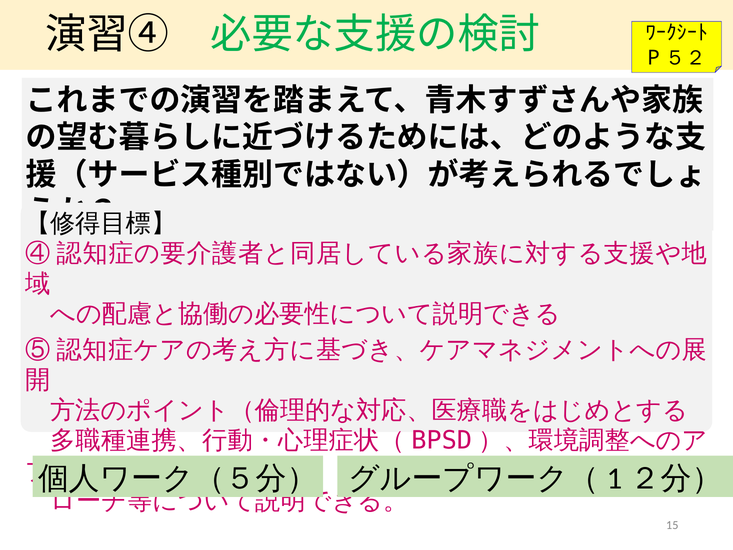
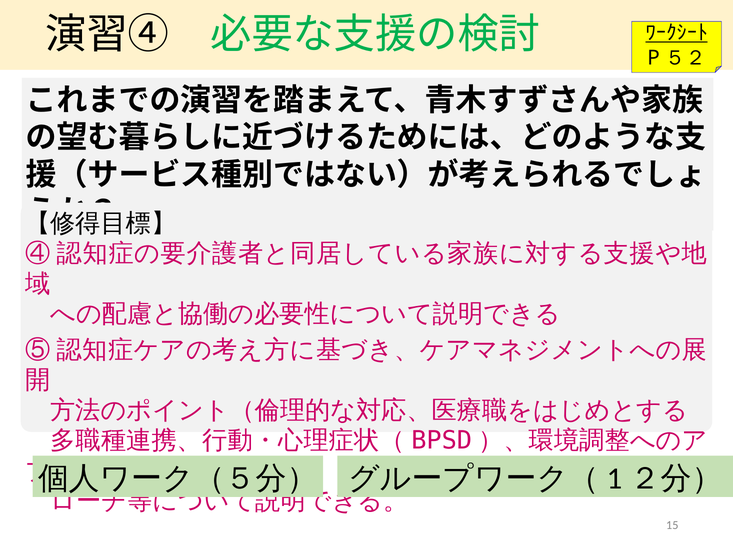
ﾜｰｸｼｰﾄ underline: none -> present
